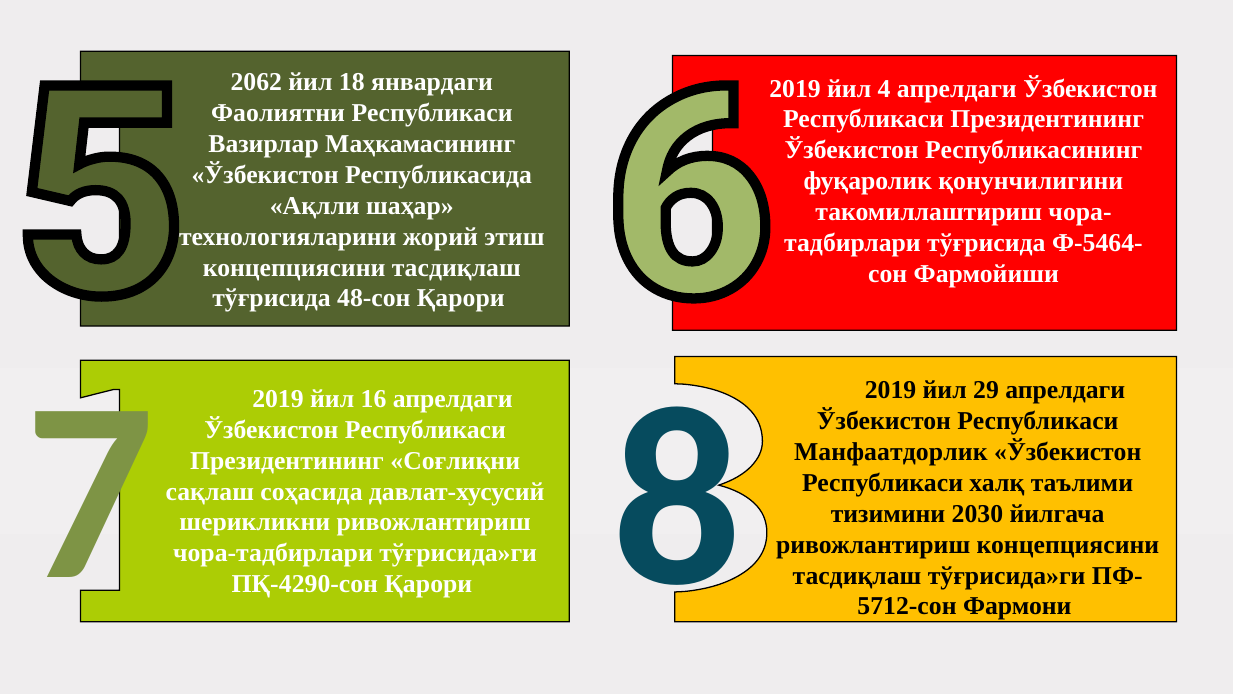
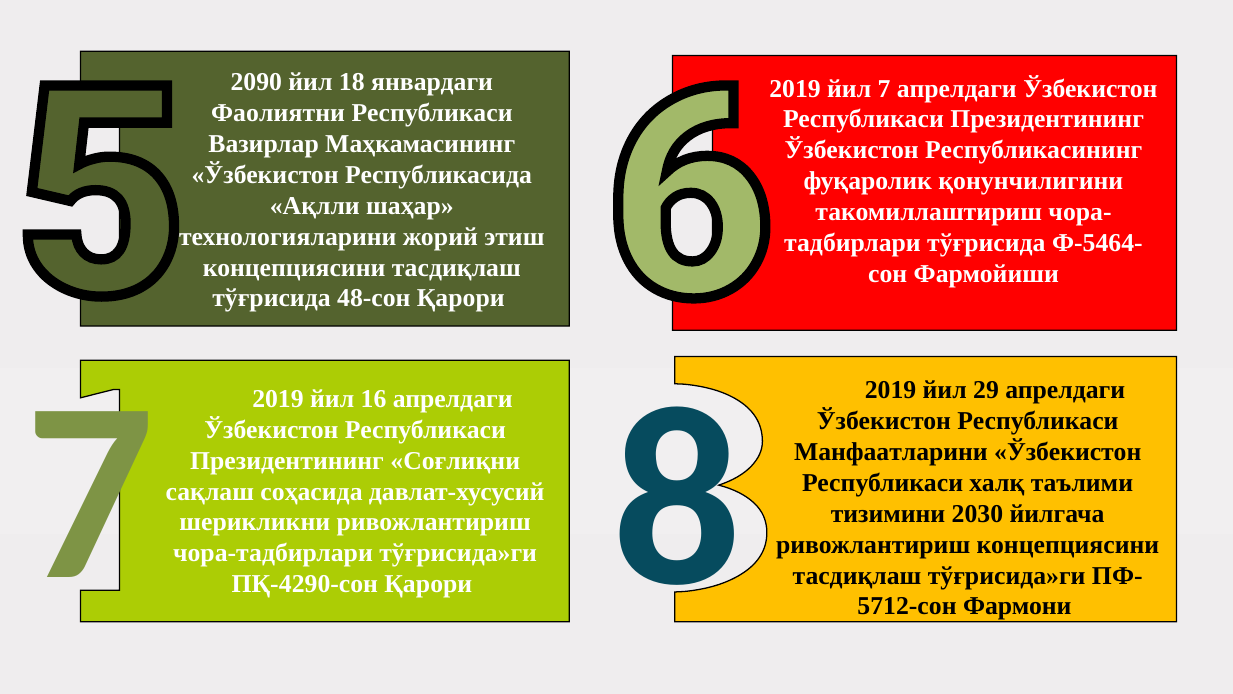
2062: 2062 -> 2090
йил 4: 4 -> 7
Манфаатдорлик: Манфаатдорлик -> Манфаатларини
